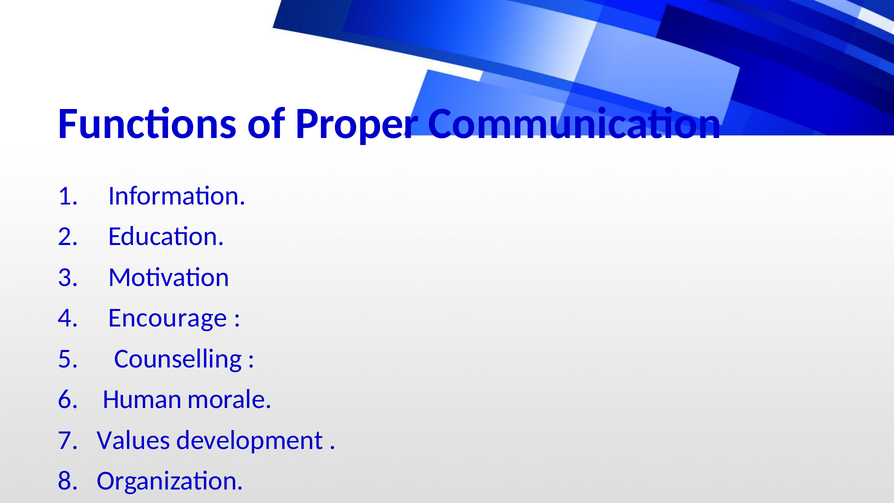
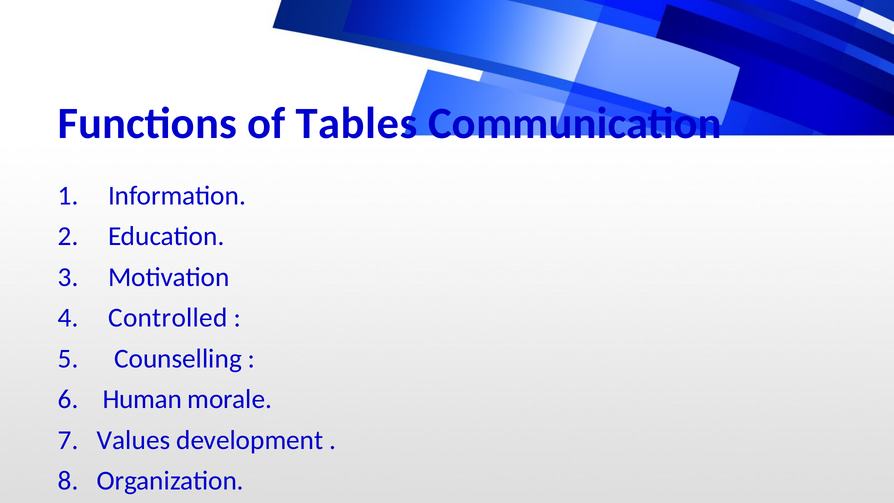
Proper: Proper -> Tables
Encourage: Encourage -> Controlled
